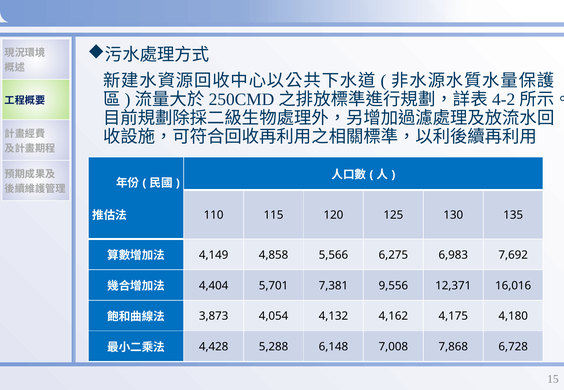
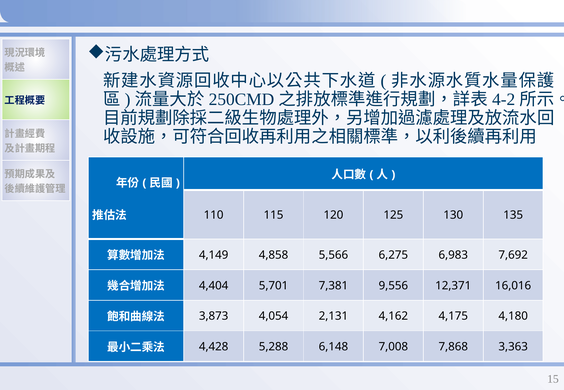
4,132: 4,132 -> 2,131
6,728: 6,728 -> 3,363
